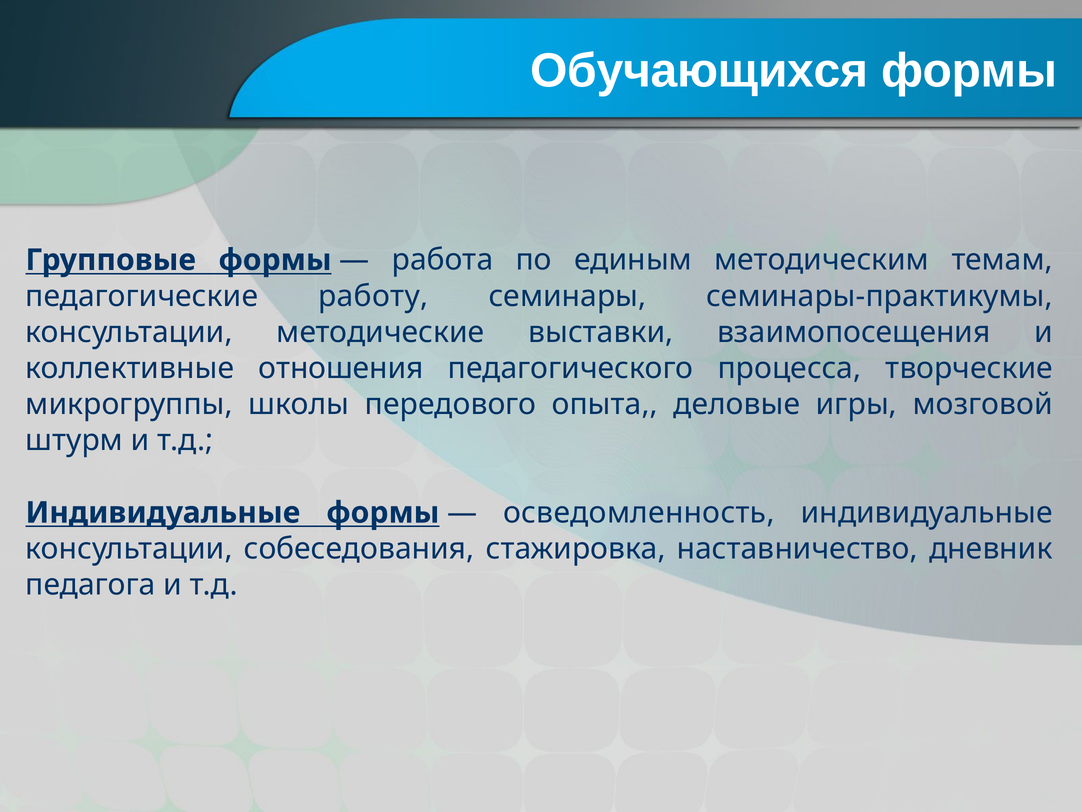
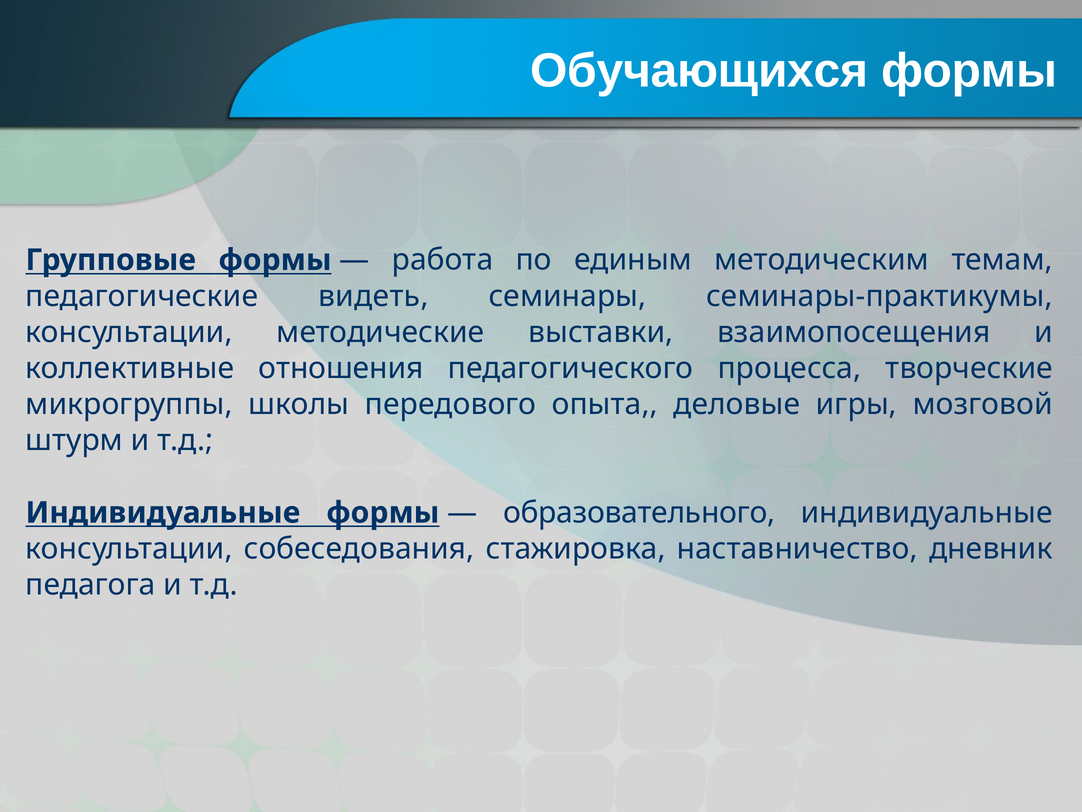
работу: работу -> видеть
осведомленность: осведомленность -> образовательного
